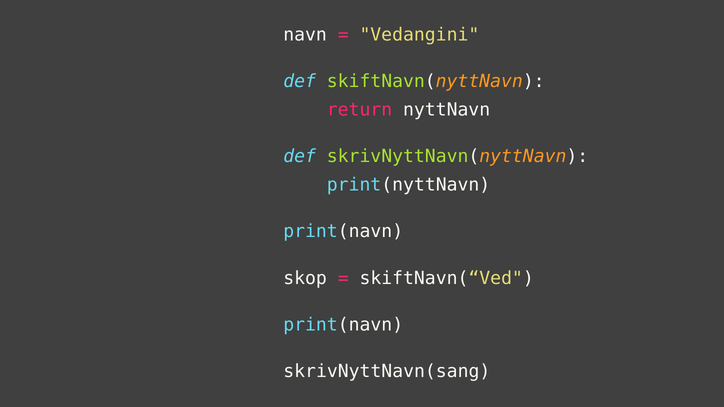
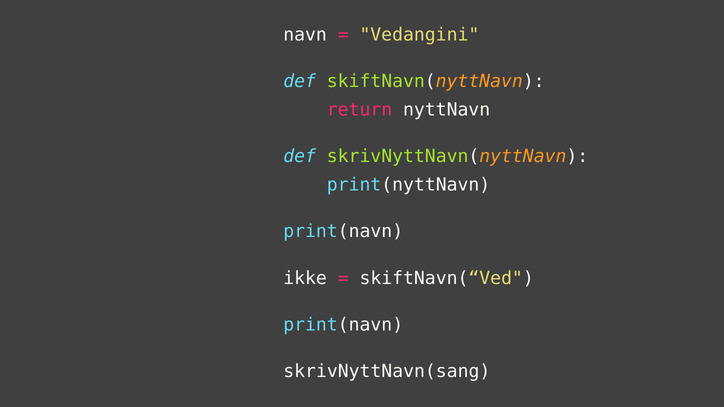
skop: skop -> ikke
